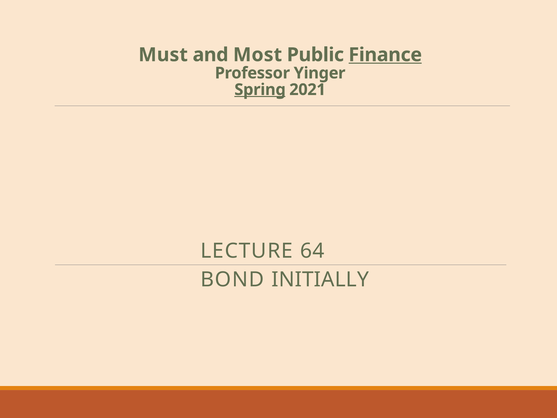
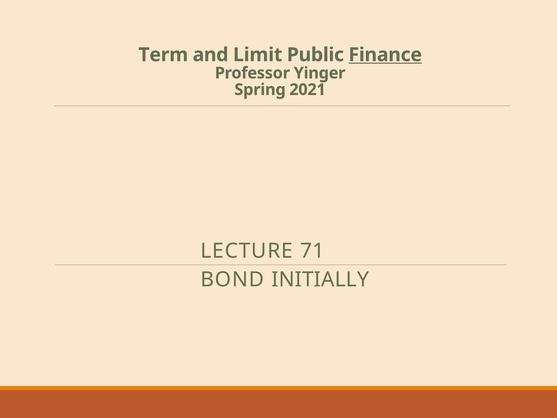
Must: Must -> Term
Most: Most -> Limit
Spring underline: present -> none
64: 64 -> 71
